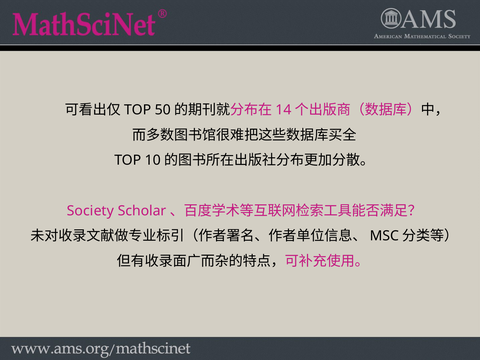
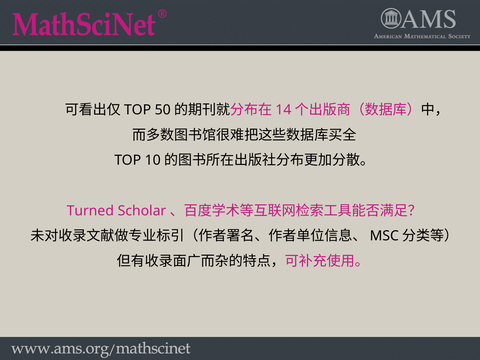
Society: Society -> Turned
